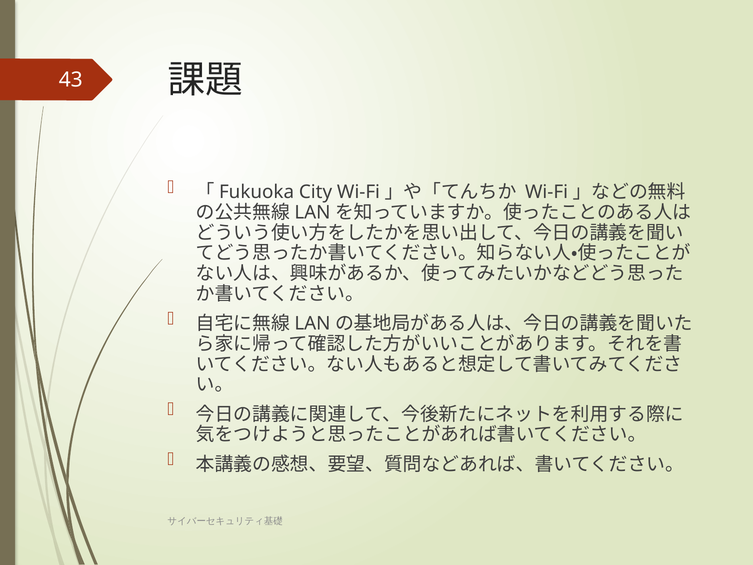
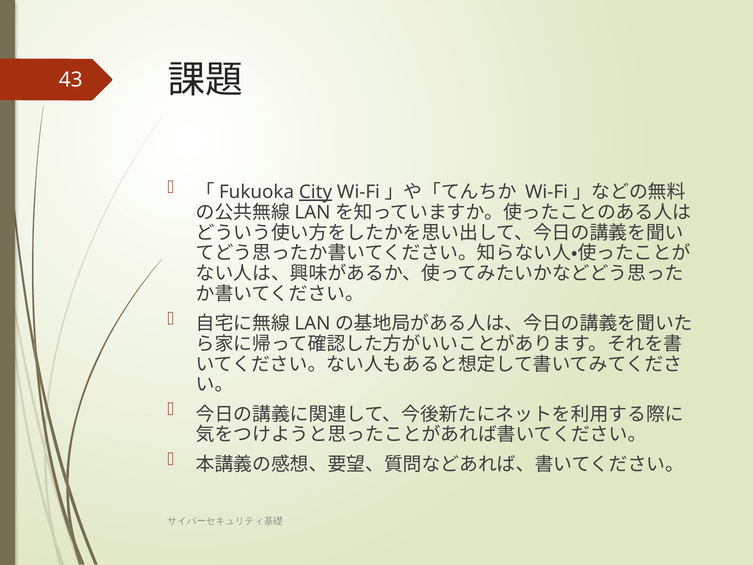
City underline: none -> present
